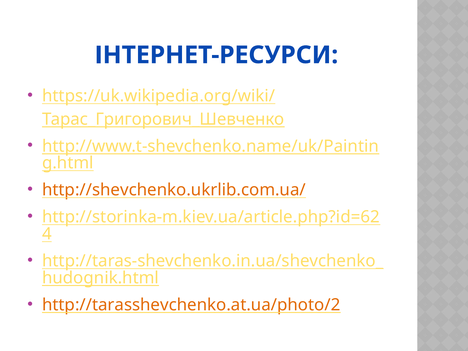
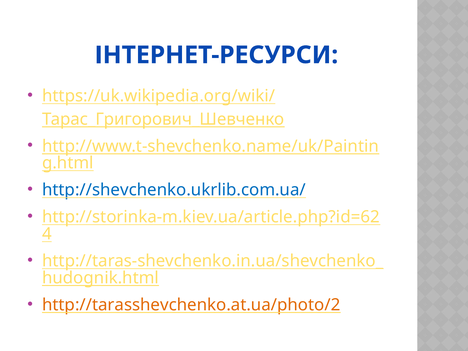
http://shevchenko.ukrlib.com.ua/ colour: orange -> blue
